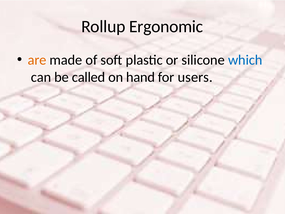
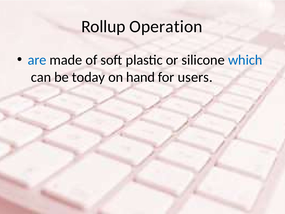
Ergonomic: Ergonomic -> Operation
are colour: orange -> blue
called: called -> today
